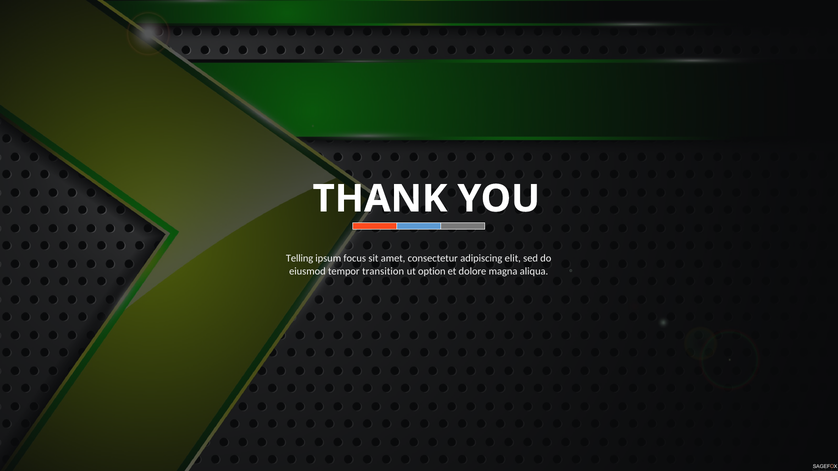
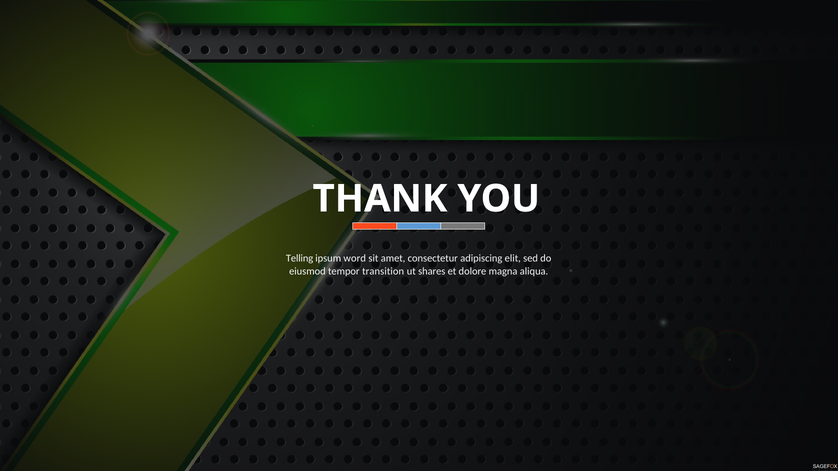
focus: focus -> word
option: option -> shares
